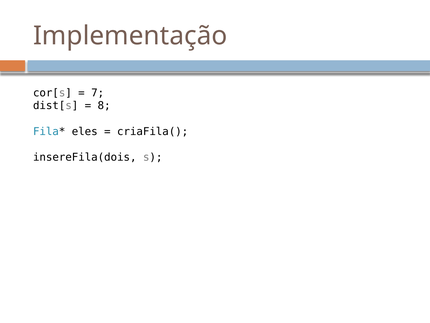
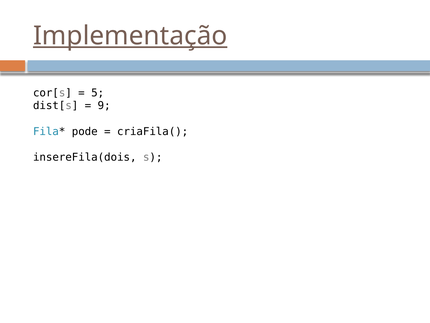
Implementação underline: none -> present
7: 7 -> 5
8: 8 -> 9
eles: eles -> pode
